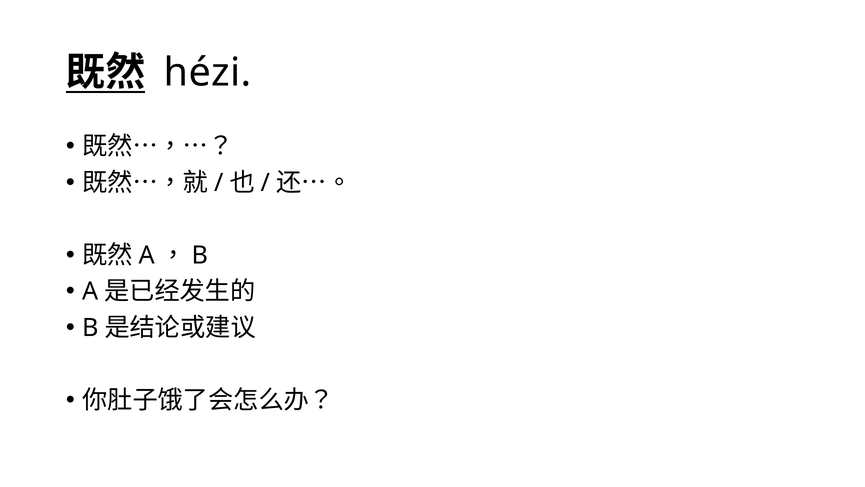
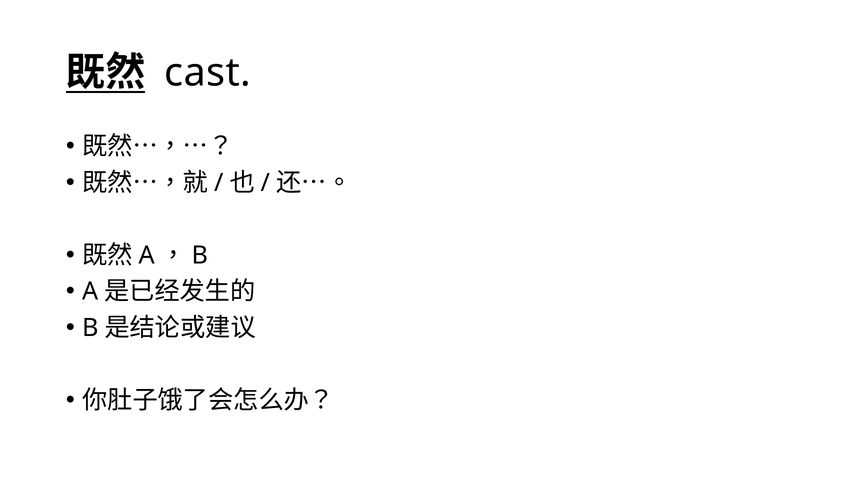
hézi: hézi -> cast
